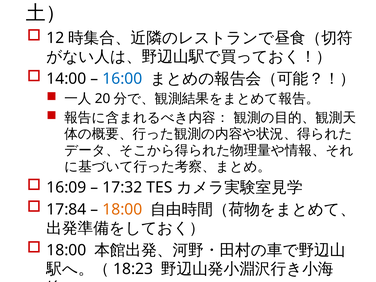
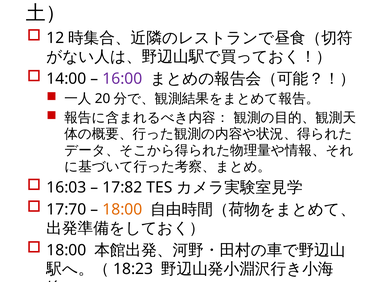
16:00 colour: blue -> purple
16:09: 16:09 -> 16:03
17:32: 17:32 -> 17:82
17:84: 17:84 -> 17:70
